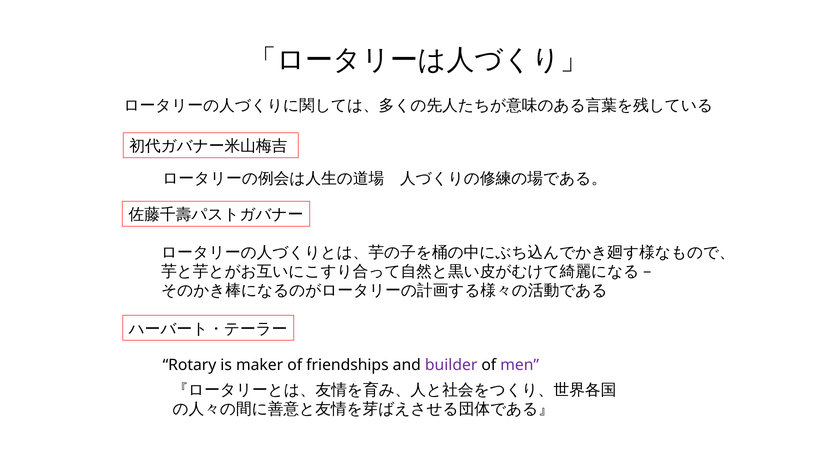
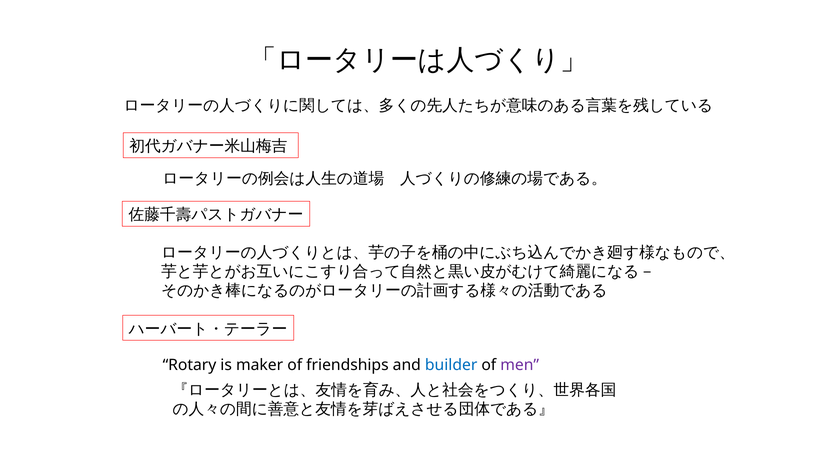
builder colour: purple -> blue
